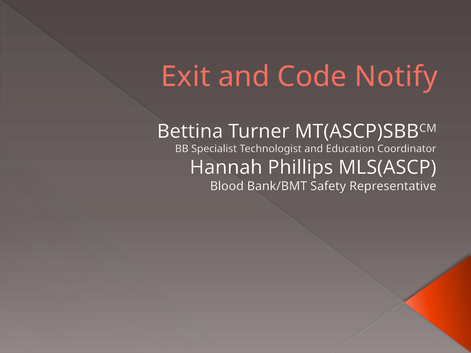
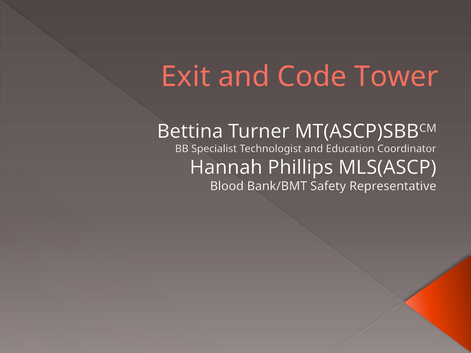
Notify: Notify -> Tower
